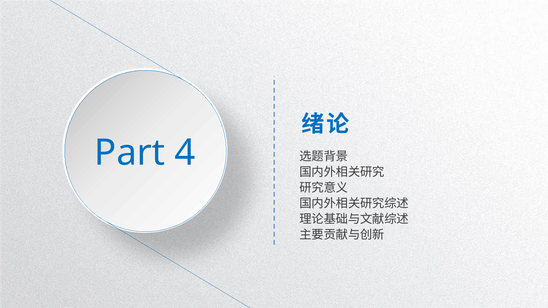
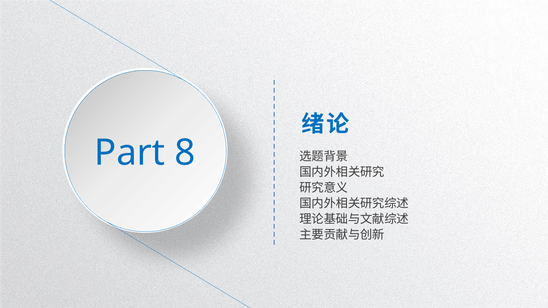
4: 4 -> 8
